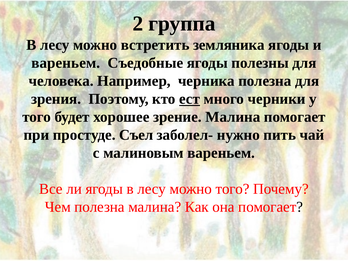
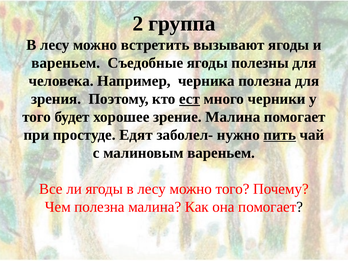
земляника: земляника -> вызывают
Съел: Съел -> Едят
пить underline: none -> present
